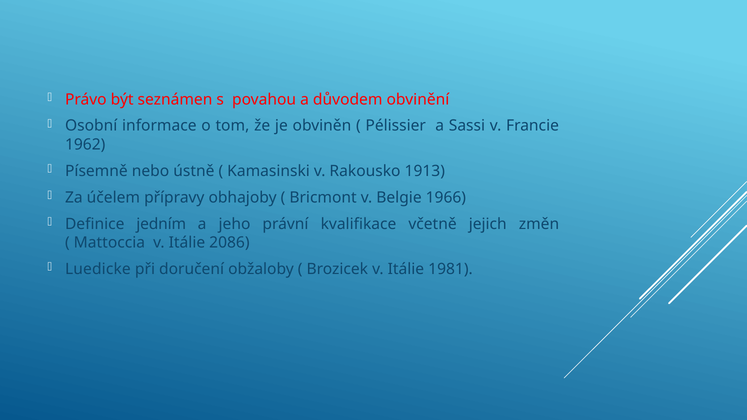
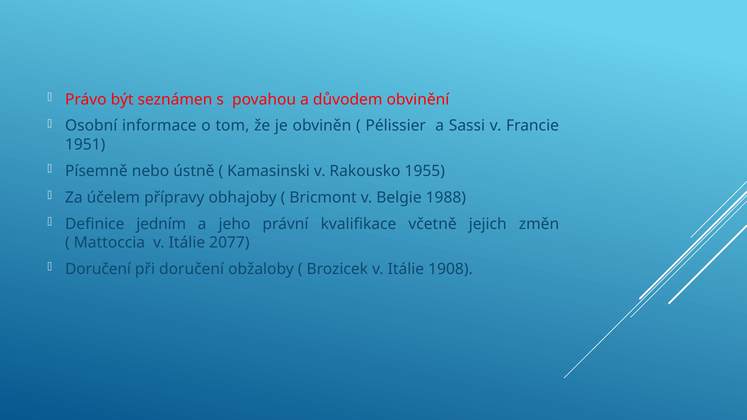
1962: 1962 -> 1951
1913: 1913 -> 1955
1966: 1966 -> 1988
2086: 2086 -> 2077
Luedicke at (98, 269): Luedicke -> Doručení
1981: 1981 -> 1908
